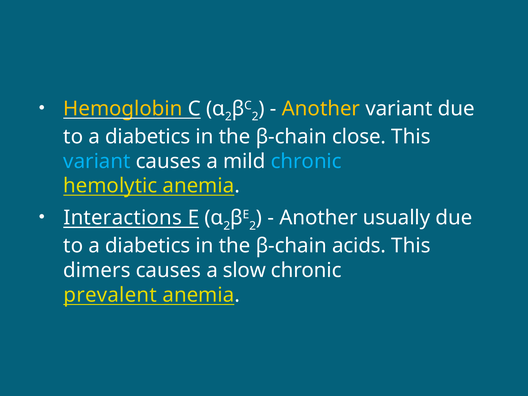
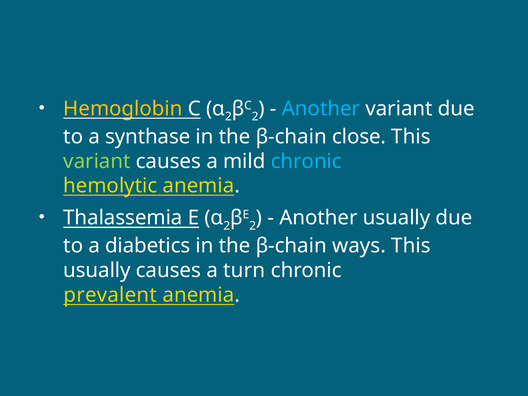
Another at (321, 109) colour: yellow -> light blue
diabetics at (148, 137): diabetics -> synthase
variant at (97, 161) colour: light blue -> light green
Interactions: Interactions -> Thalassemia
acids: acids -> ways
dimers at (97, 270): dimers -> usually
slow: slow -> turn
